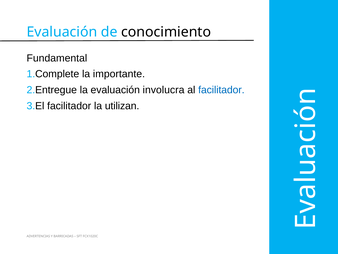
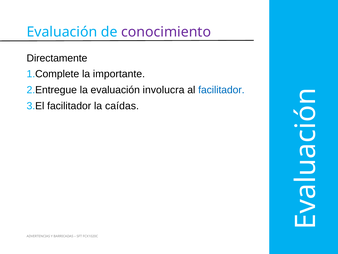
conocimiento colour: black -> purple
Fundamental: Fundamental -> Directamente
utilizan: utilizan -> caídas
